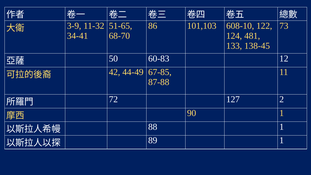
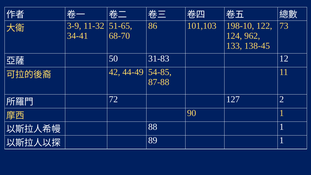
608-10: 608-10 -> 198-10
481: 481 -> 962
60-83: 60-83 -> 31-83
67-85: 67-85 -> 54-85
